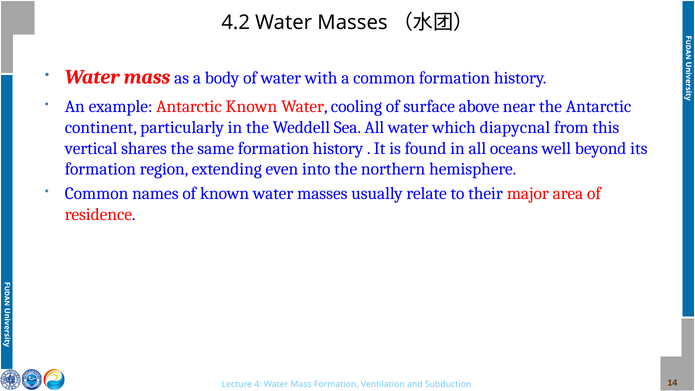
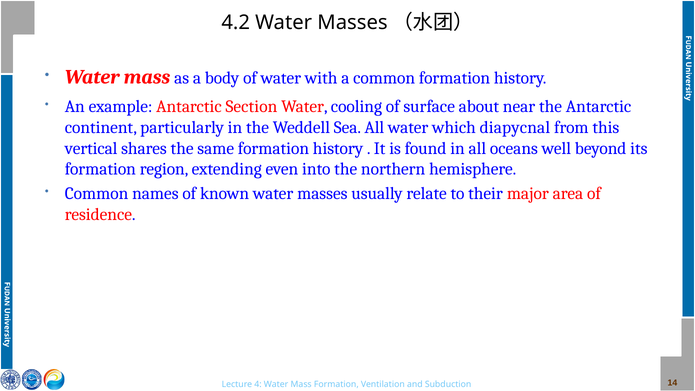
Antarctic Known: Known -> Section
above: above -> about
